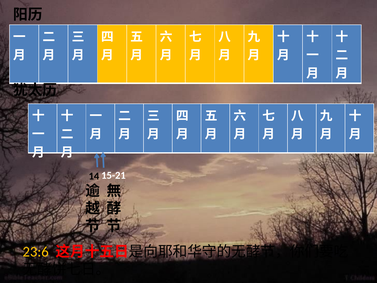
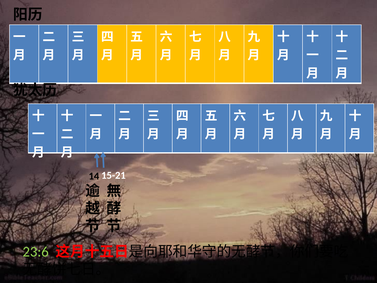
23:6 colour: yellow -> light green
